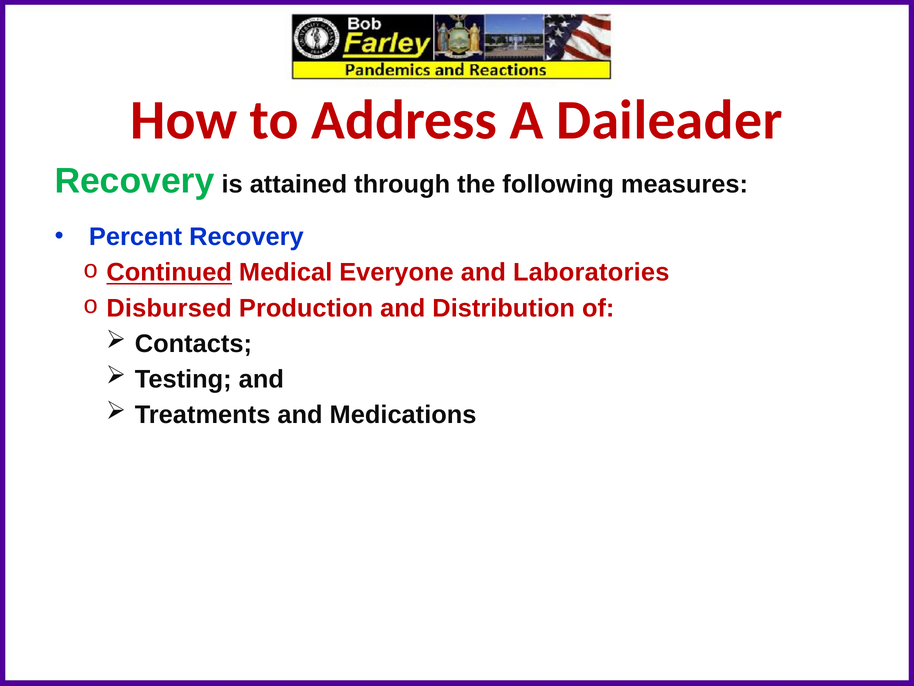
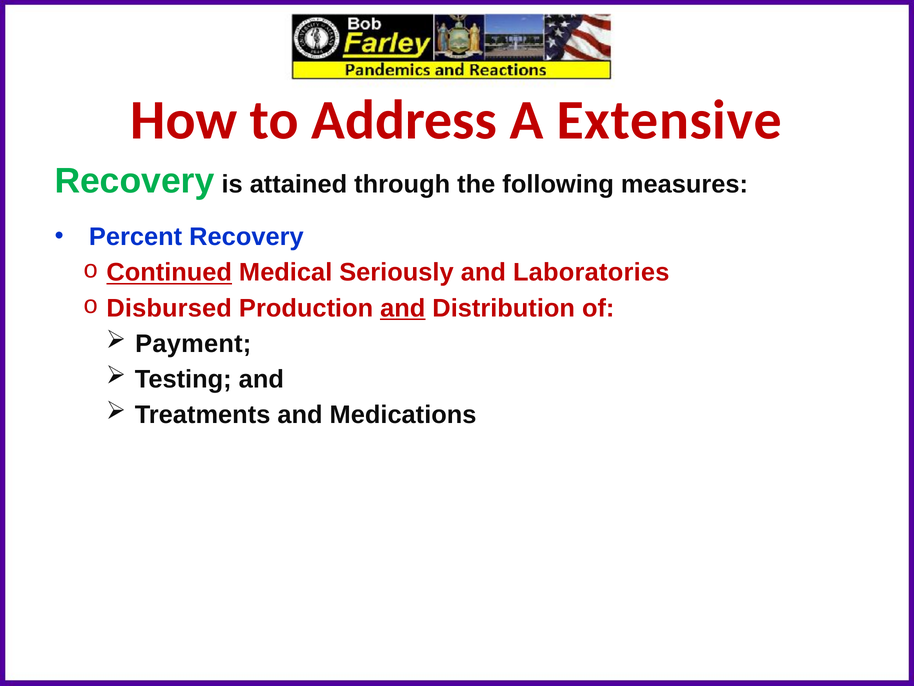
Daileader: Daileader -> Extensive
Everyone: Everyone -> Seriously
and at (403, 308) underline: none -> present
Contacts: Contacts -> Payment
